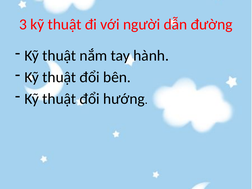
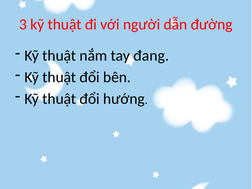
hành: hành -> đang
